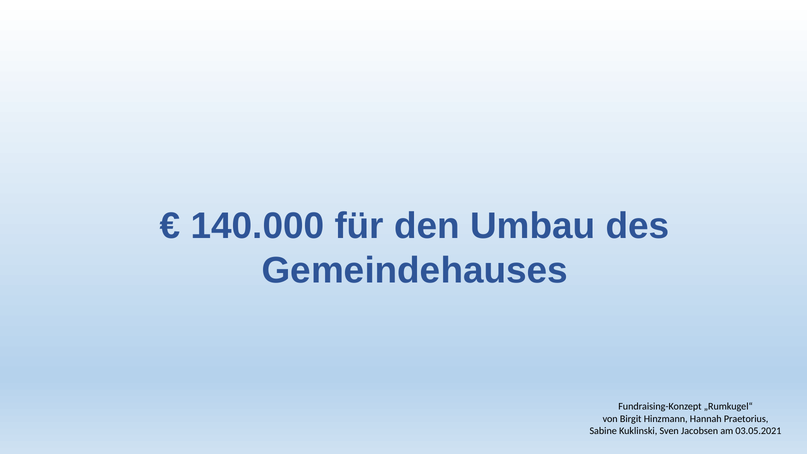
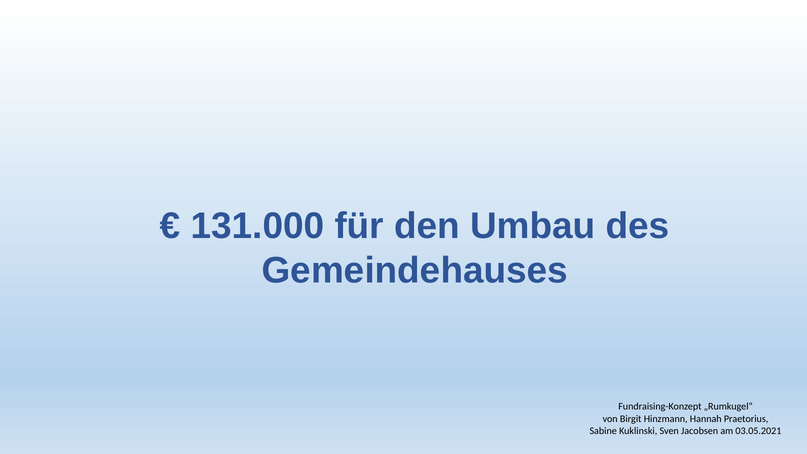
140.000: 140.000 -> 131.000
